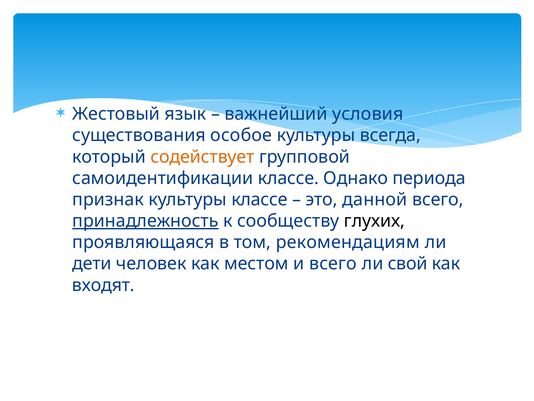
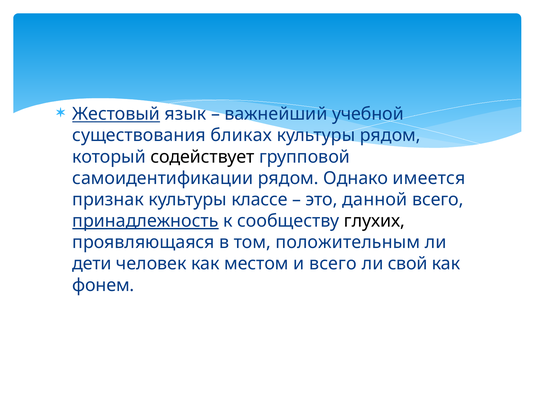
Жестовый underline: none -> present
условия: условия -> учебной
особое: особое -> бликах
культуры всегда: всегда -> рядом
содействует colour: orange -> black
самоидентификации классе: классе -> рядом
периода: периода -> имеется
рекомендациям: рекомендациям -> положительным
входят: входят -> фонем
